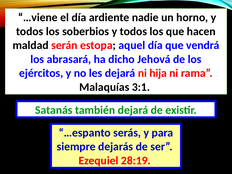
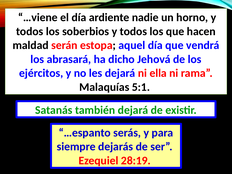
hija: hija -> ella
3:1: 3:1 -> 5:1
